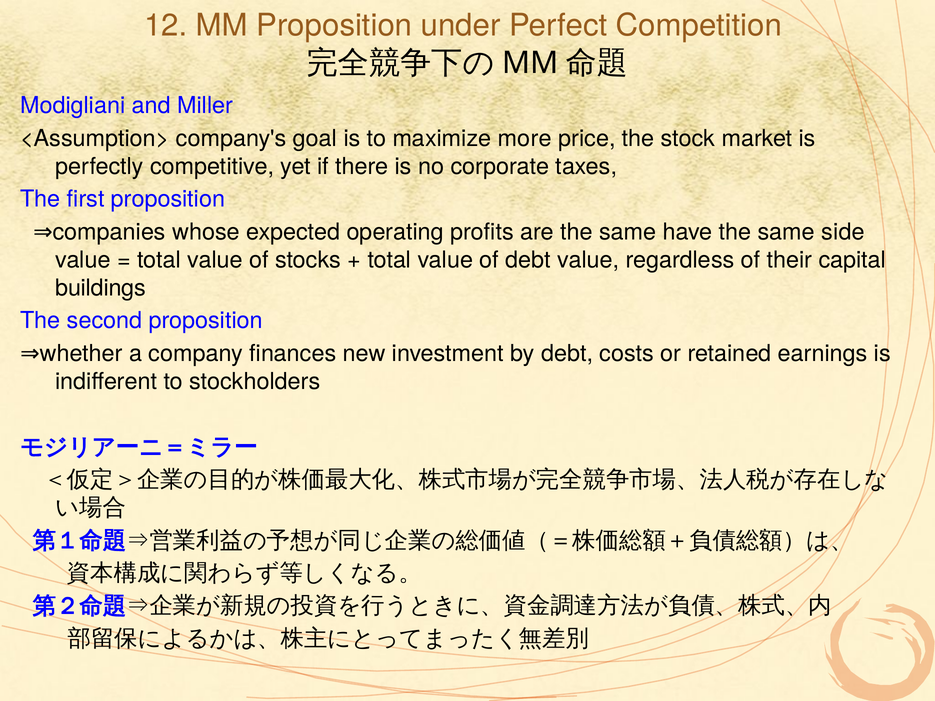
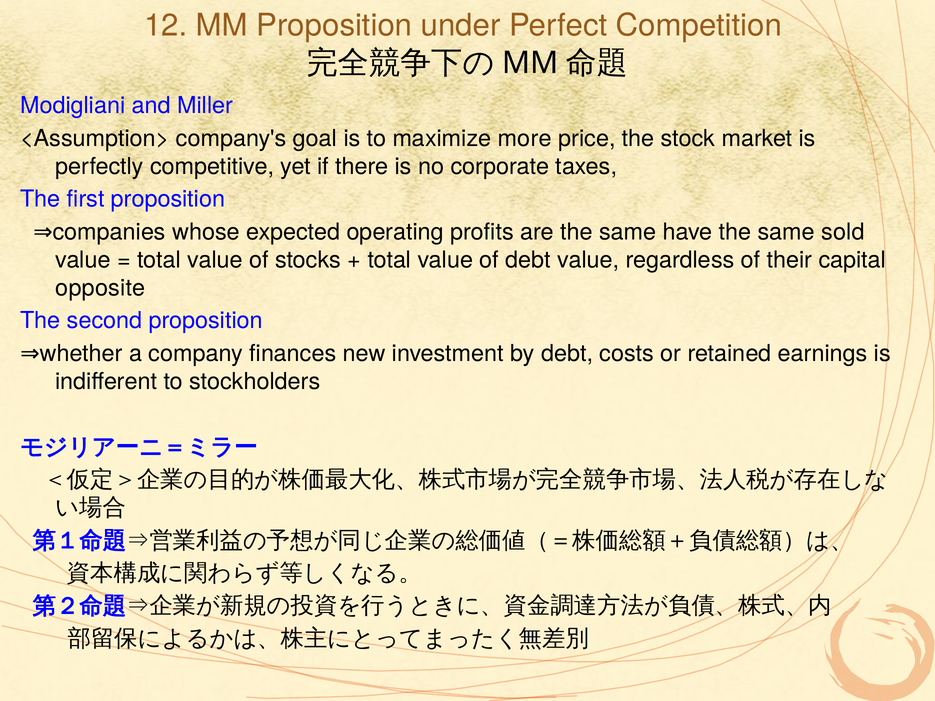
side: side -> sold
buildings: buildings -> opposite
